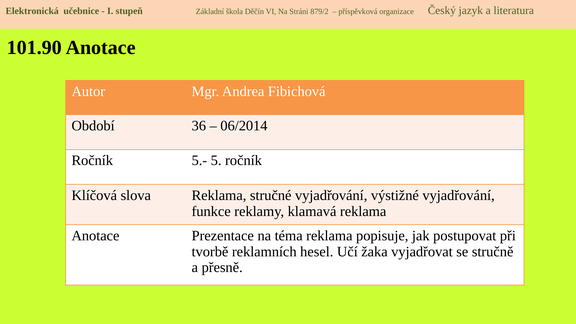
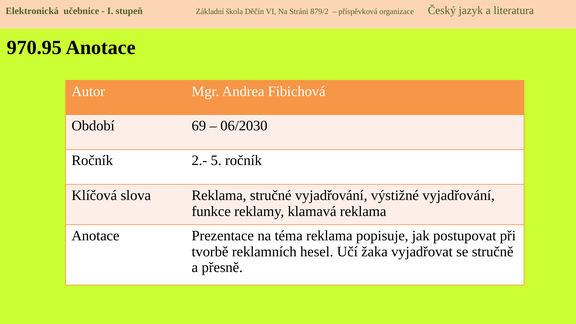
101.90: 101.90 -> 970.95
36: 36 -> 69
06/2014: 06/2014 -> 06/2030
5.-: 5.- -> 2.-
